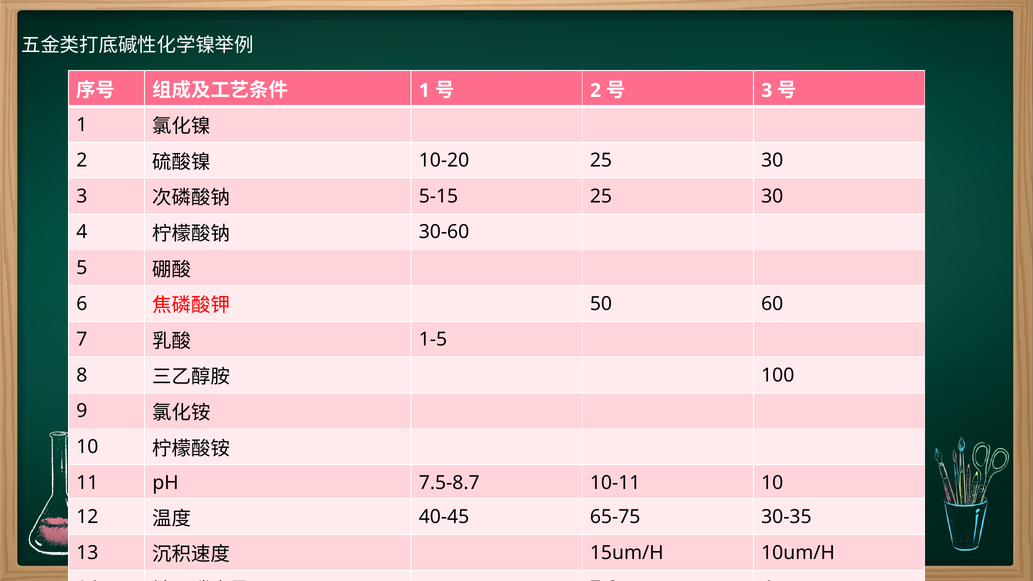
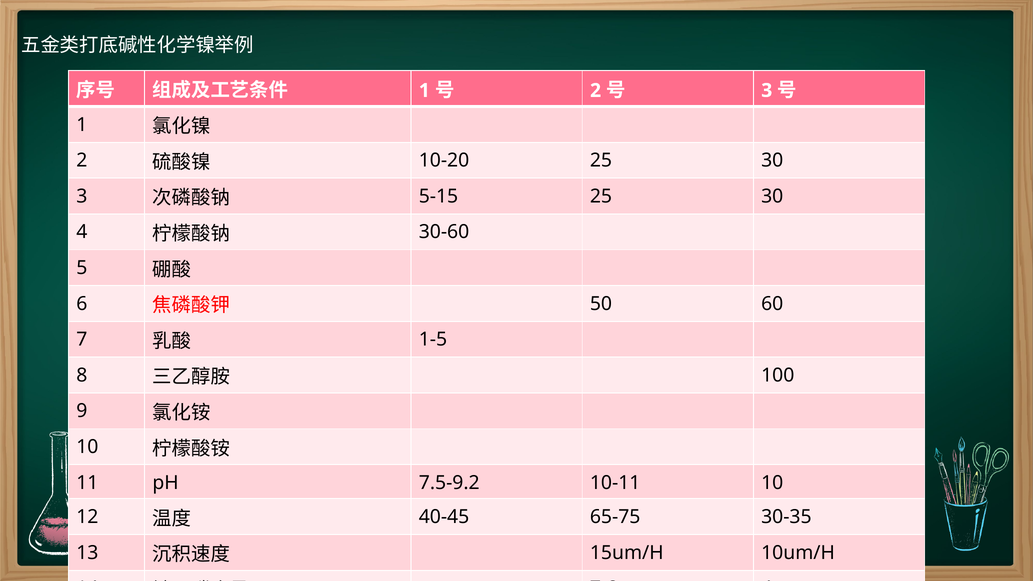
7.5-8.7: 7.5-8.7 -> 7.5-9.2
